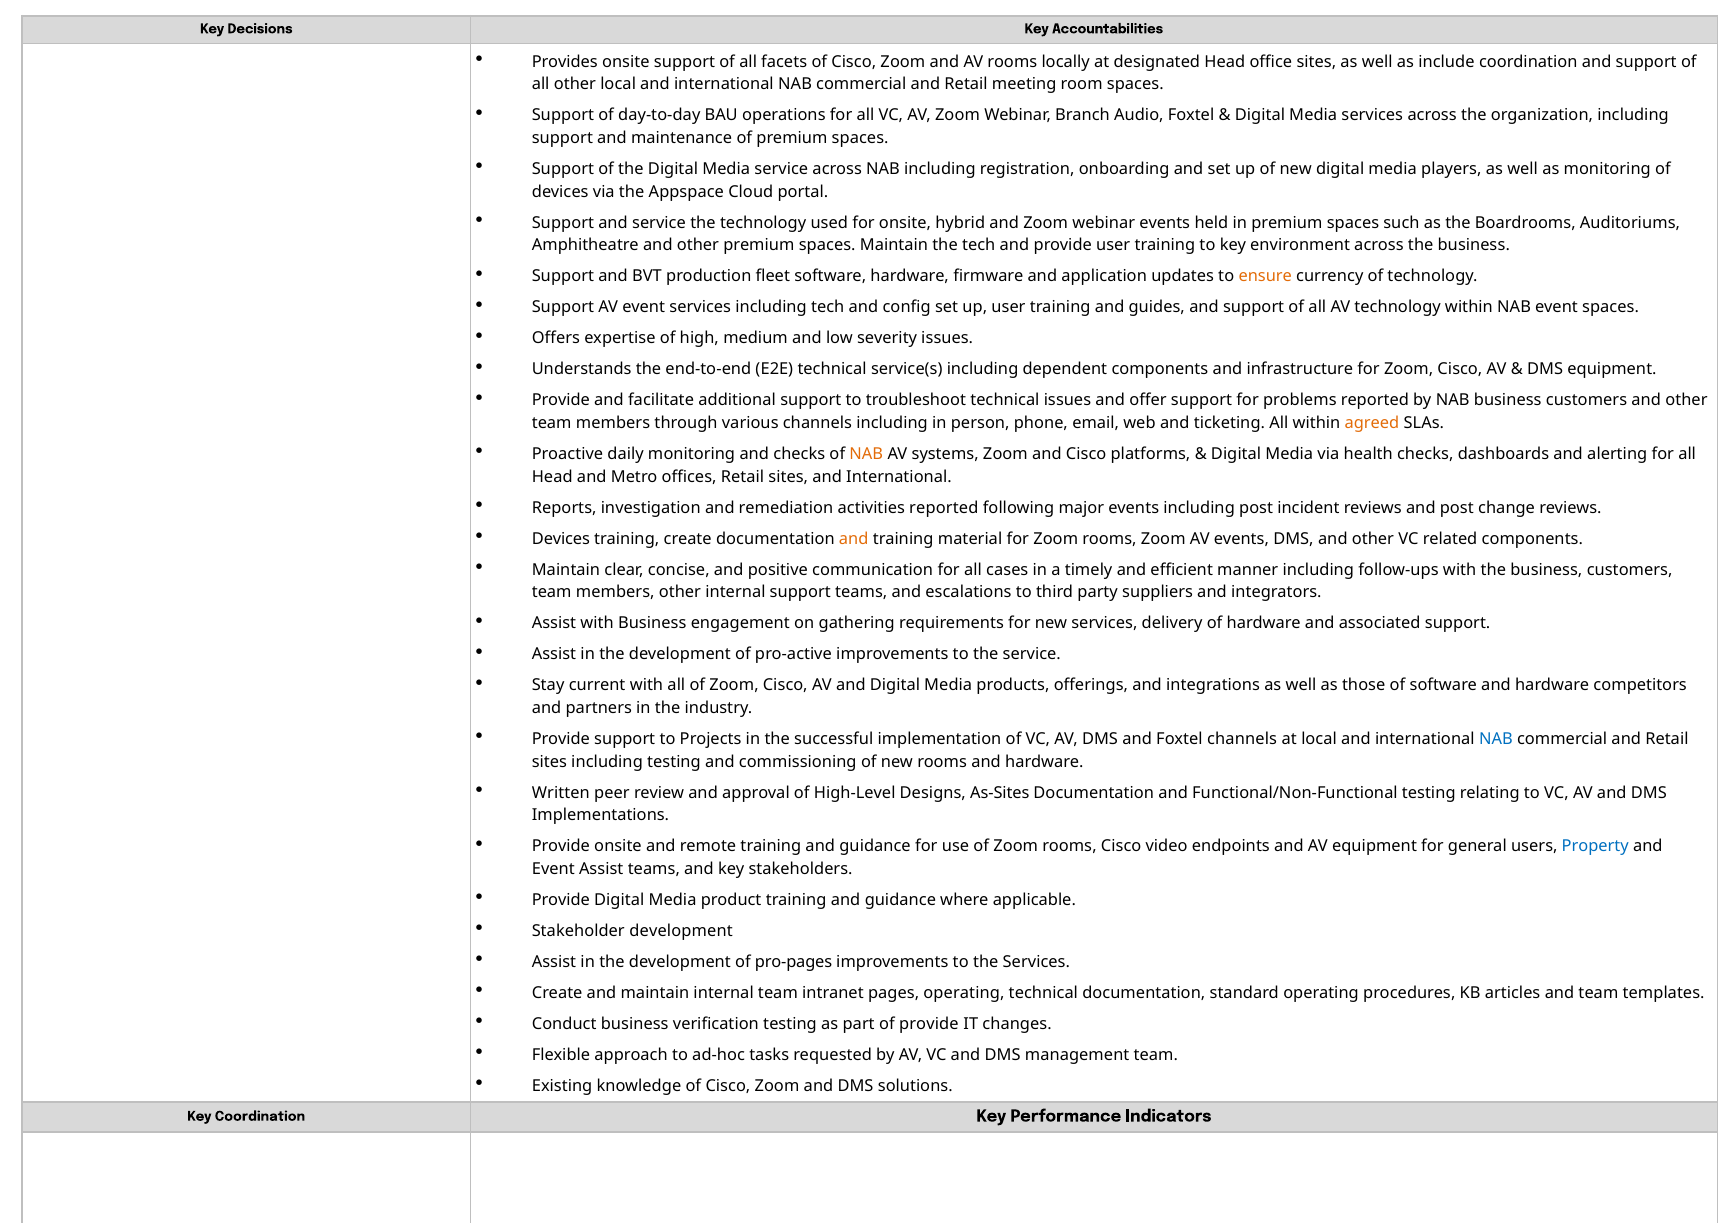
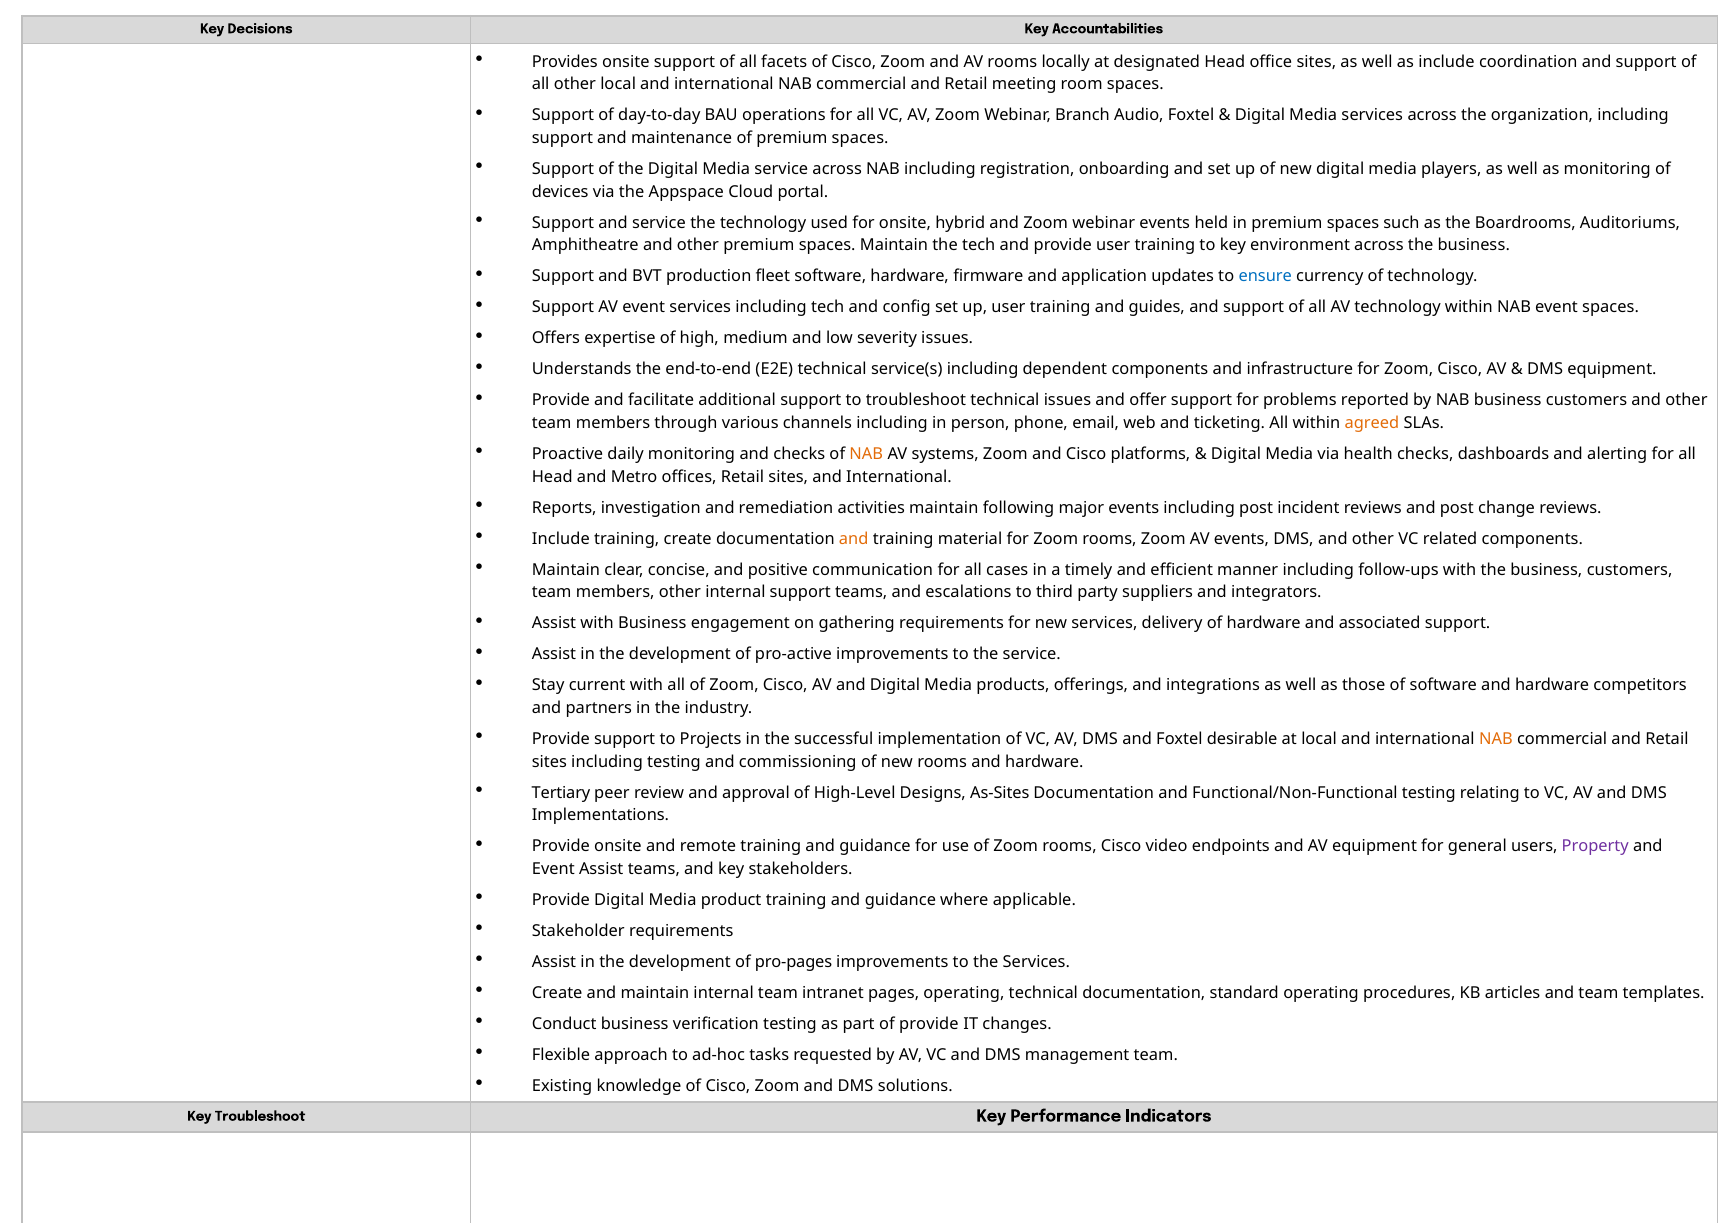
ensure colour: orange -> blue
activities reported: reported -> maintain
Devices at (561, 538): Devices -> Include
Foxtel channels: channels -> desirable
NAB at (1496, 739) colour: blue -> orange
Written: Written -> Tertiary
Property colour: blue -> purple
Stakeholder development: development -> requirements
Key Coordination: Coordination -> Troubleshoot
